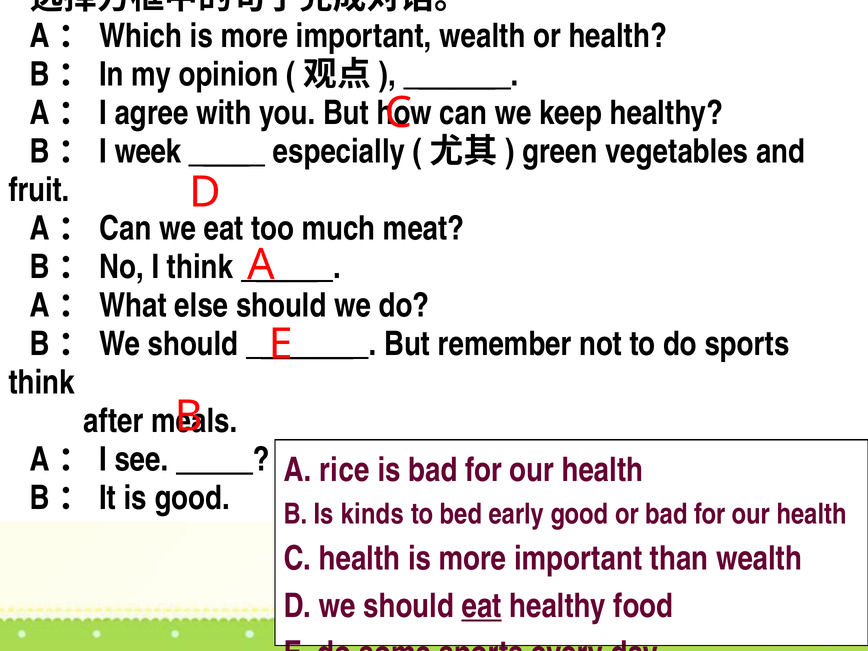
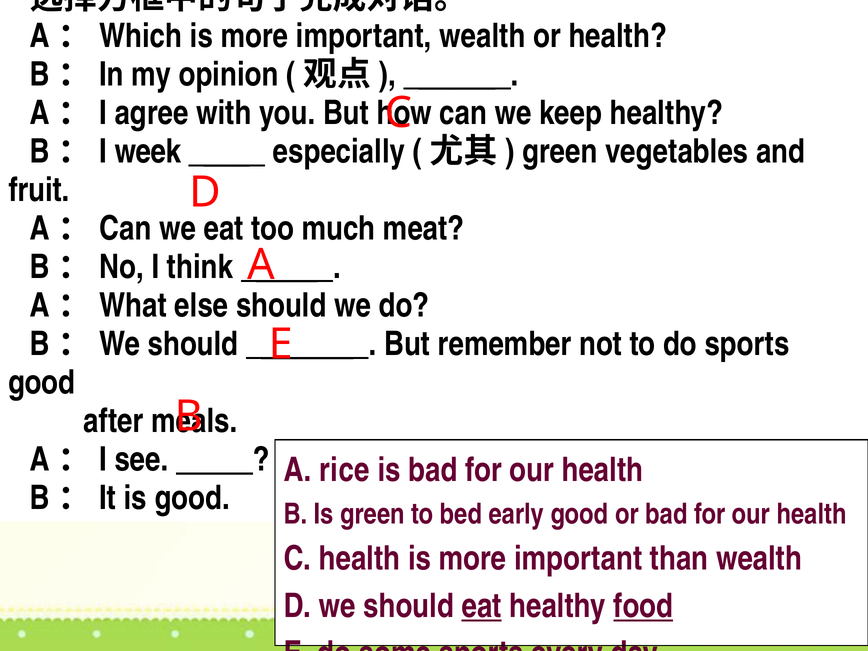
think at (42, 383): think -> good
Is kinds: kinds -> green
food underline: none -> present
